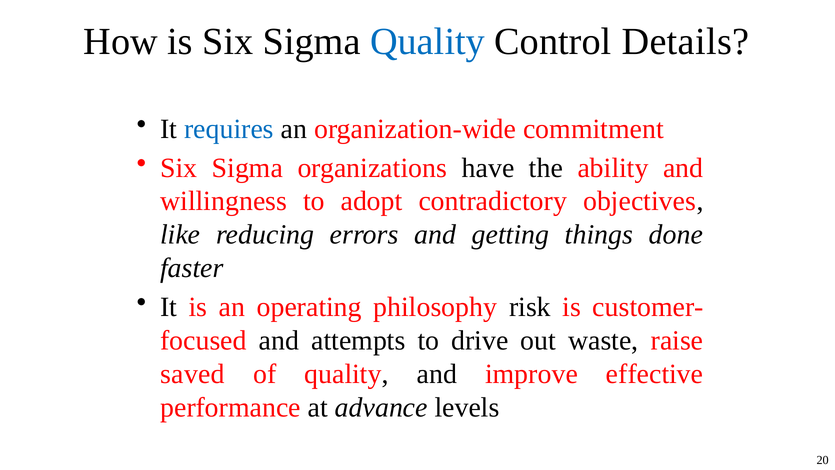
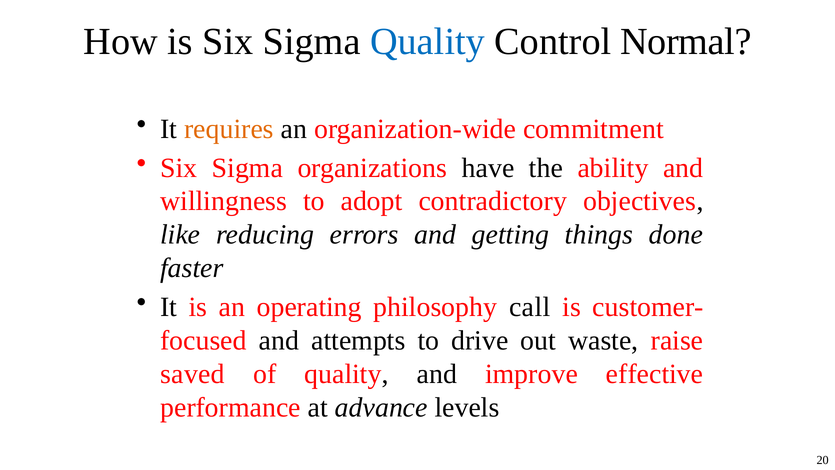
Details: Details -> Normal
requires colour: blue -> orange
risk: risk -> call
